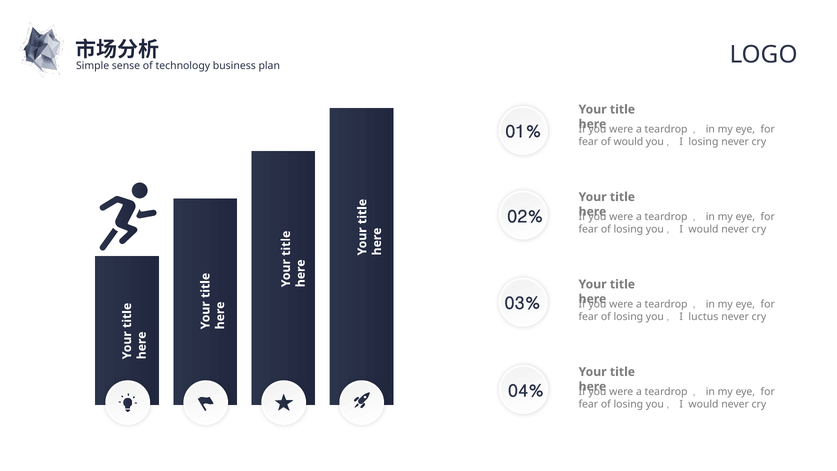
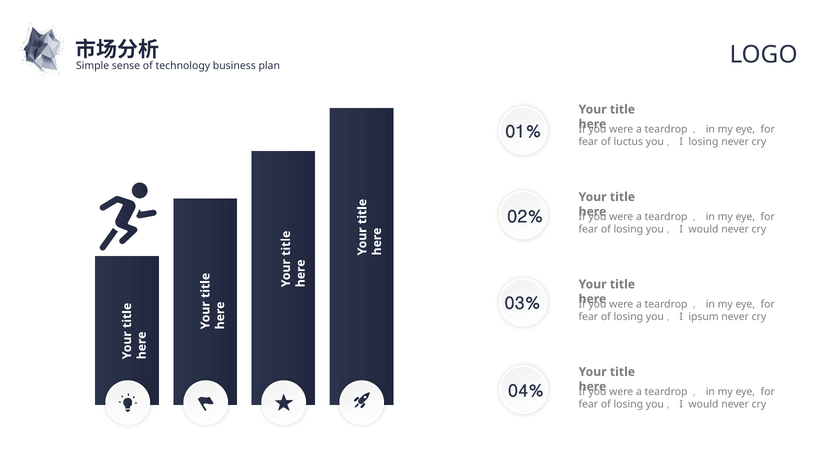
of would: would -> luctus
luctus: luctus -> ipsum
